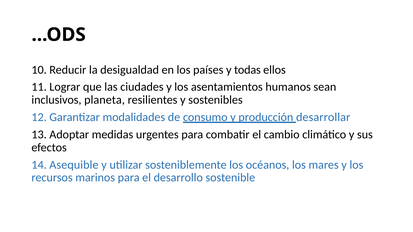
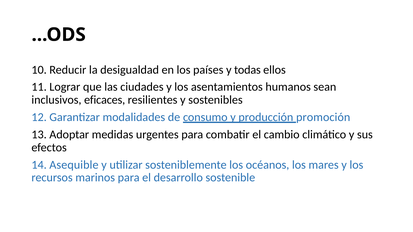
planeta: planeta -> eficaces
desarrollar: desarrollar -> promoción
